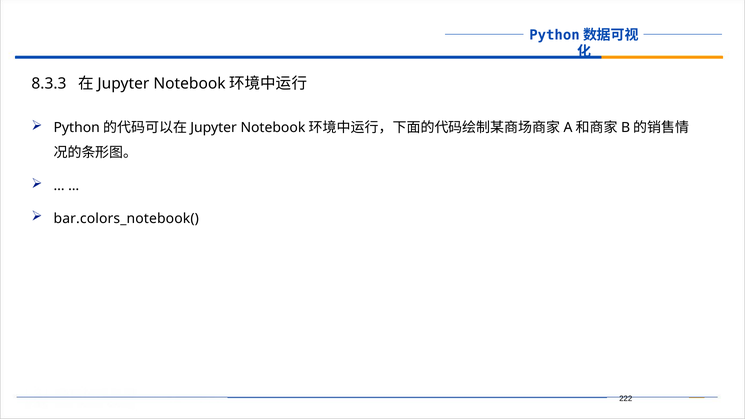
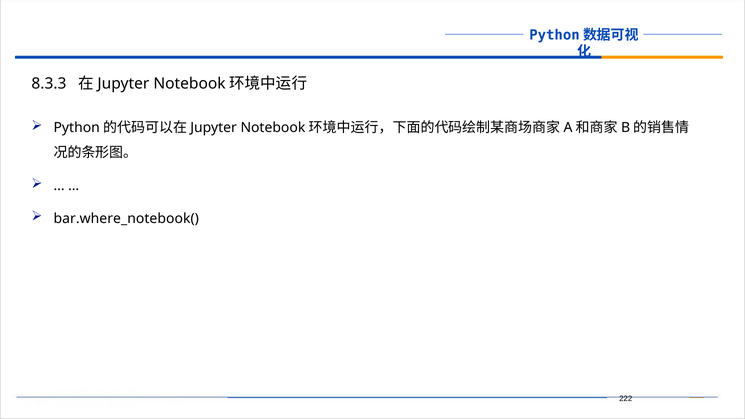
bar.colors_notebook(: bar.colors_notebook( -> bar.where_notebook(
